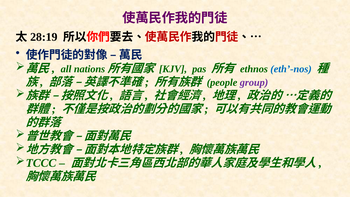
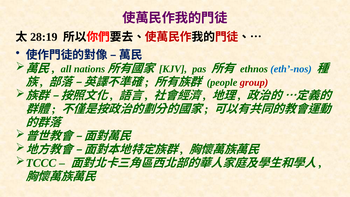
group colour: purple -> red
